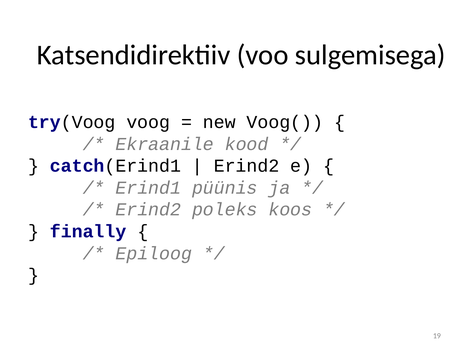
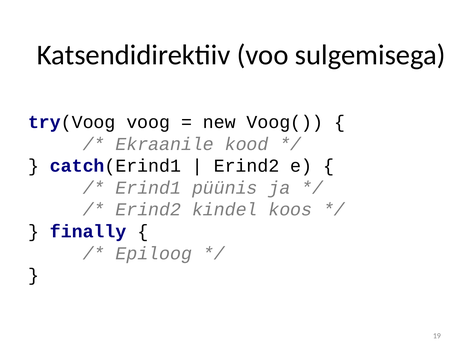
poleks: poleks -> kindel
